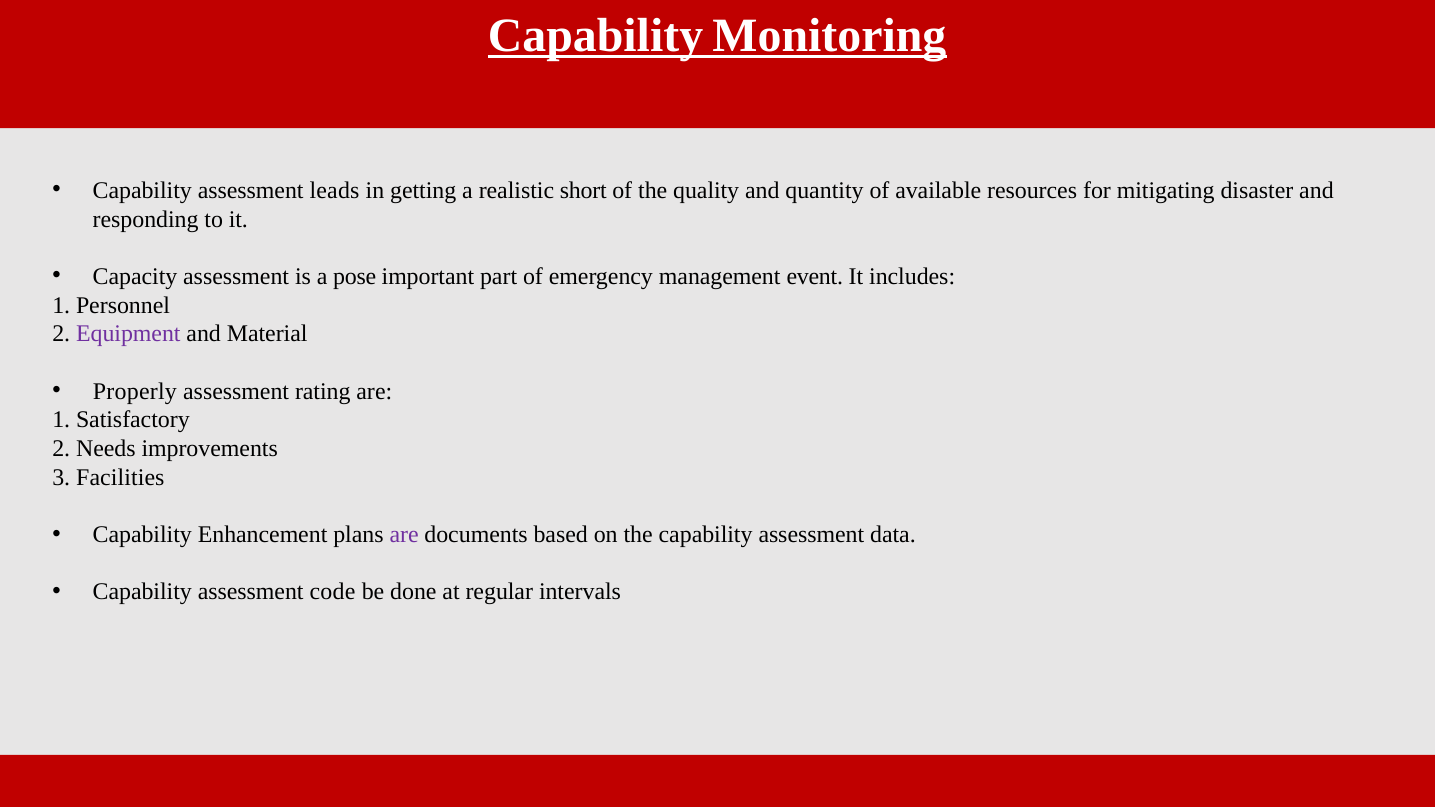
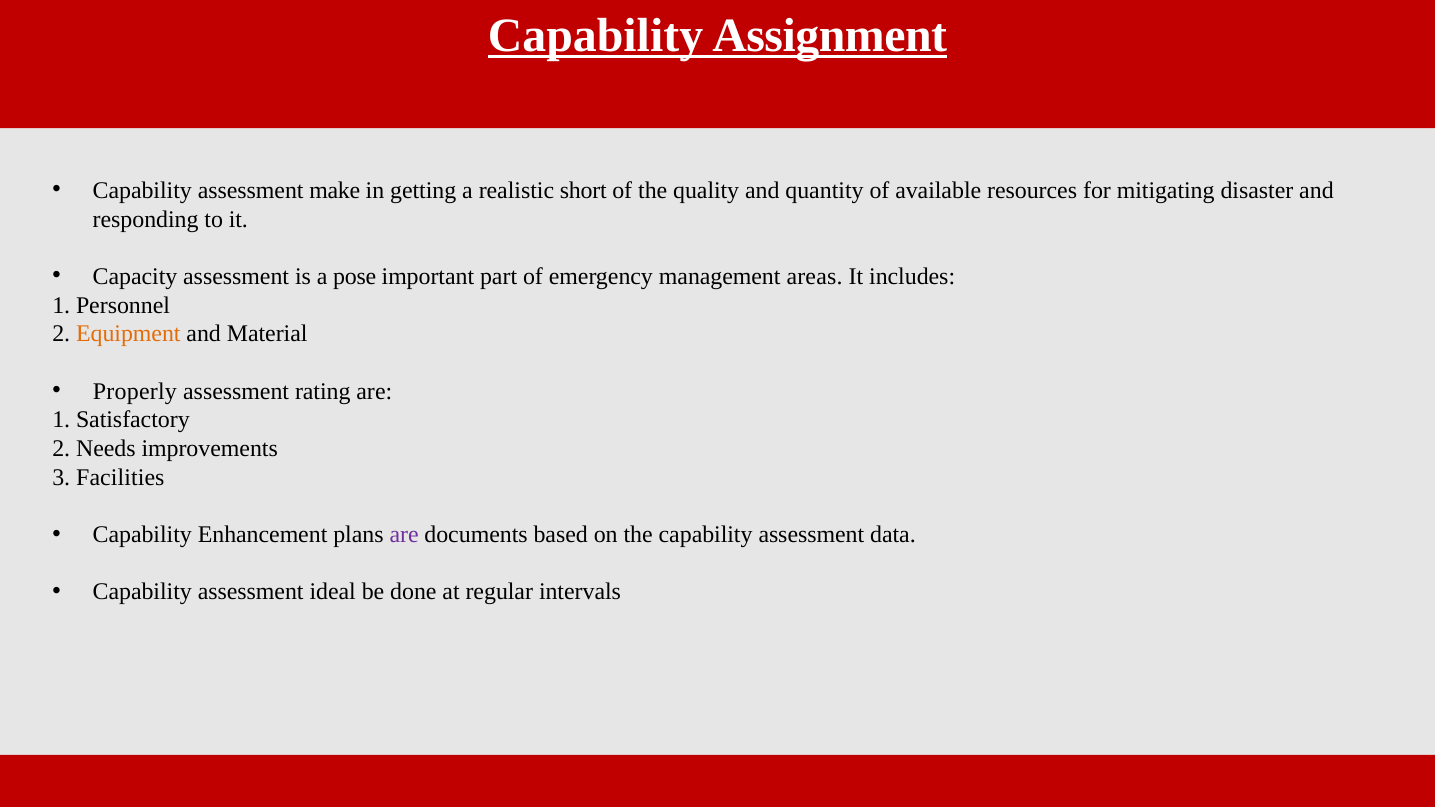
Monitoring: Monitoring -> Assignment
leads: leads -> make
event: event -> areas
Equipment colour: purple -> orange
code: code -> ideal
